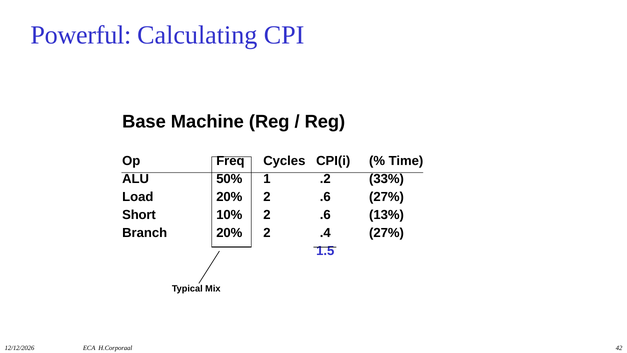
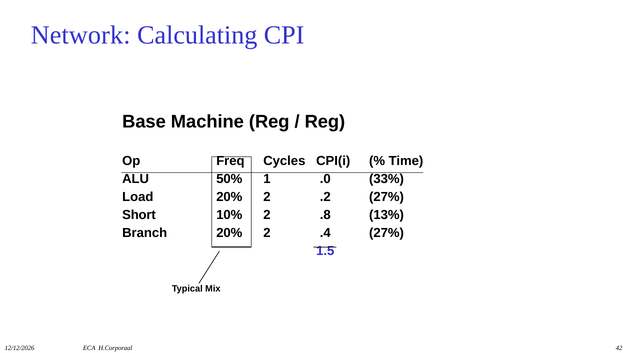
Powerful: Powerful -> Network
.2: .2 -> .0
20% 2 .6: .6 -> .2
10% 2 .6: .6 -> .8
